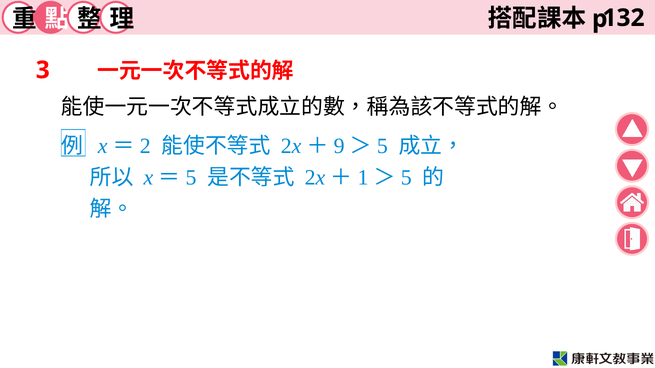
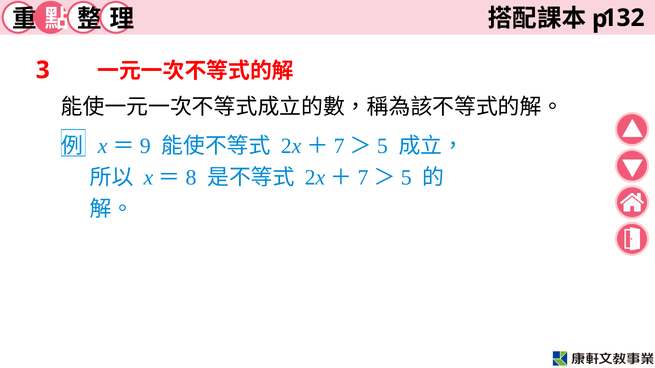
2: 2 -> 9
9 at (339, 146): 9 -> 7
5 at (191, 178): 5 -> 8
1 at (363, 178): 1 -> 7
